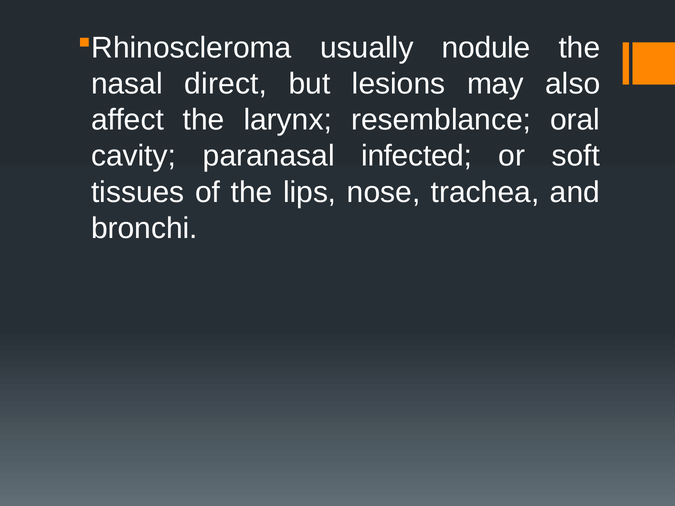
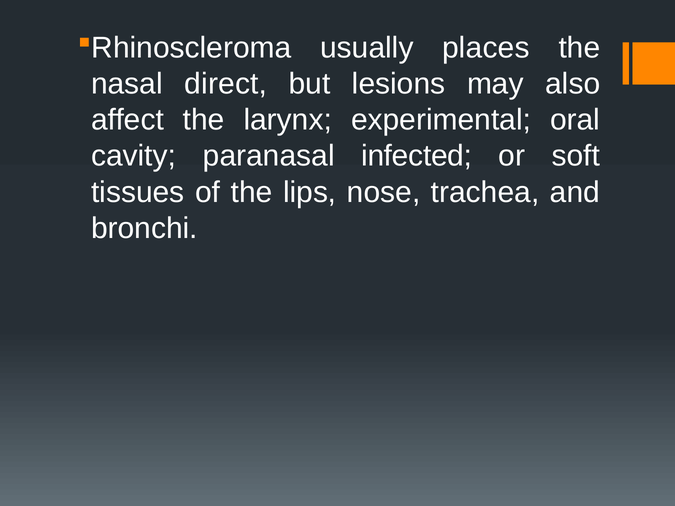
nodule: nodule -> places
resemblance: resemblance -> experimental
